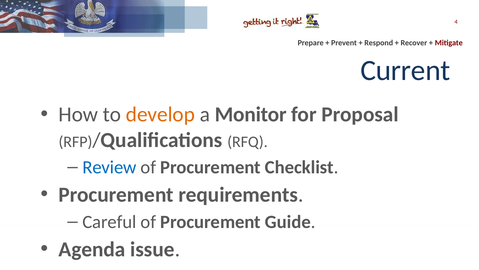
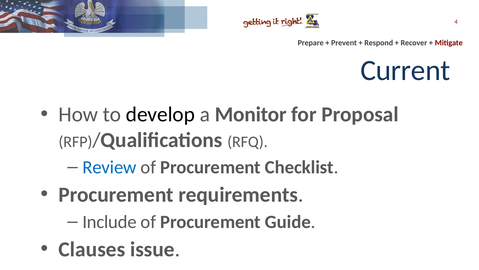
develop colour: orange -> black
Careful: Careful -> Include
Agenda: Agenda -> Clauses
